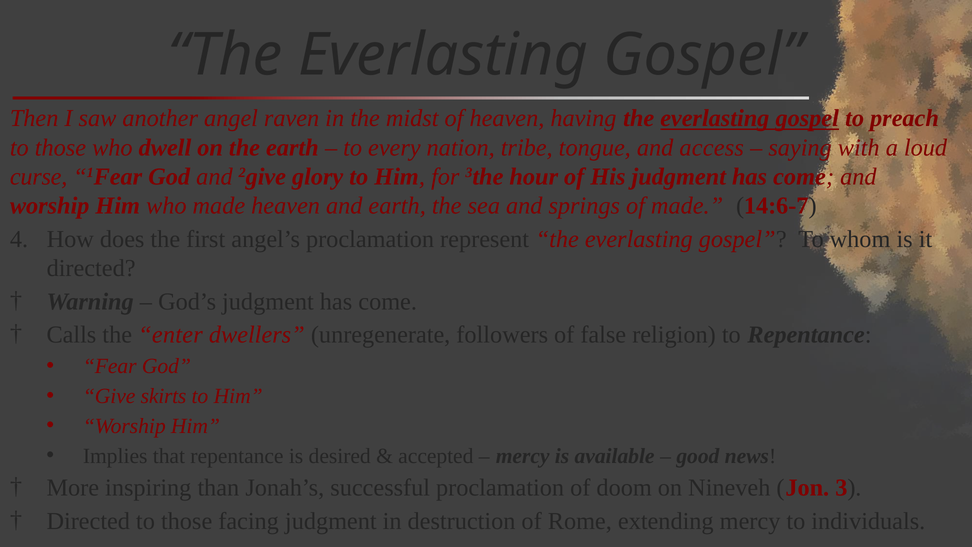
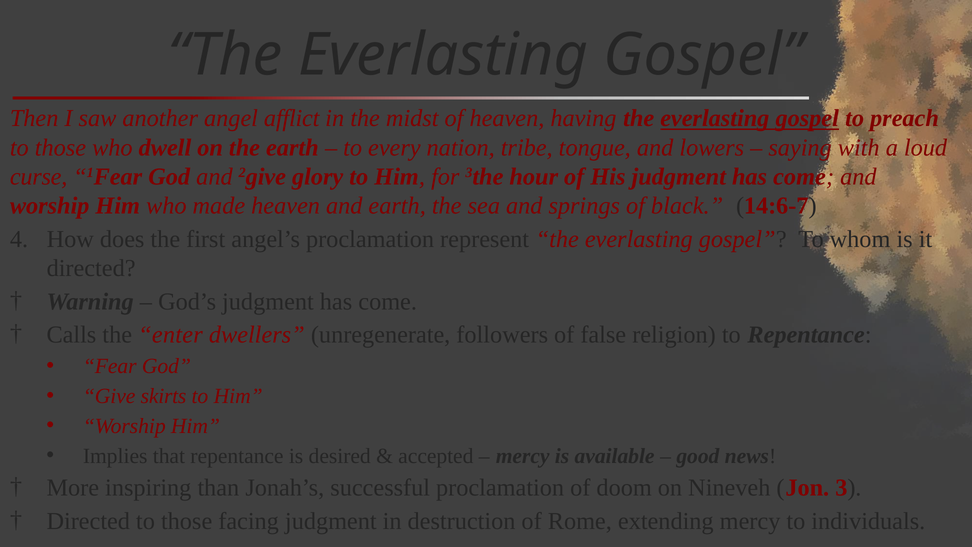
raven: raven -> afflict
access: access -> lowers
of made: made -> black
